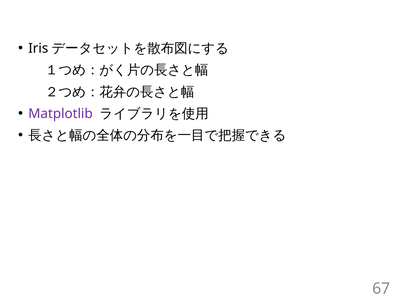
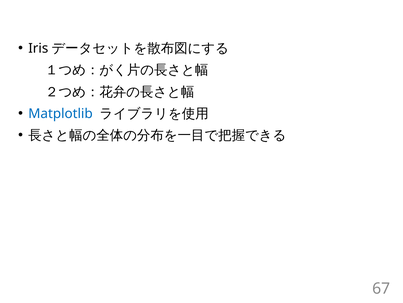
Matplotlib colour: purple -> blue
